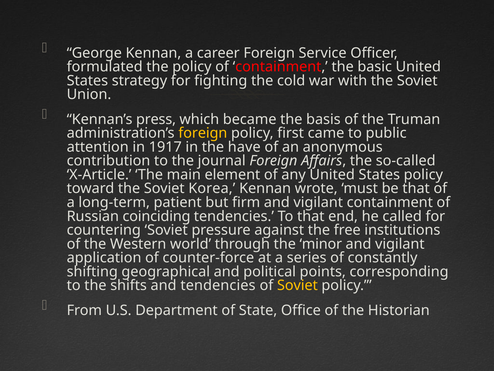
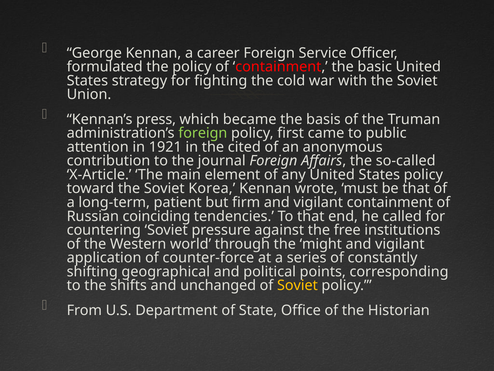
foreign at (203, 133) colour: yellow -> light green
1917: 1917 -> 1921
have: have -> cited
minor: minor -> might
and tendencies: tendencies -> unchanged
